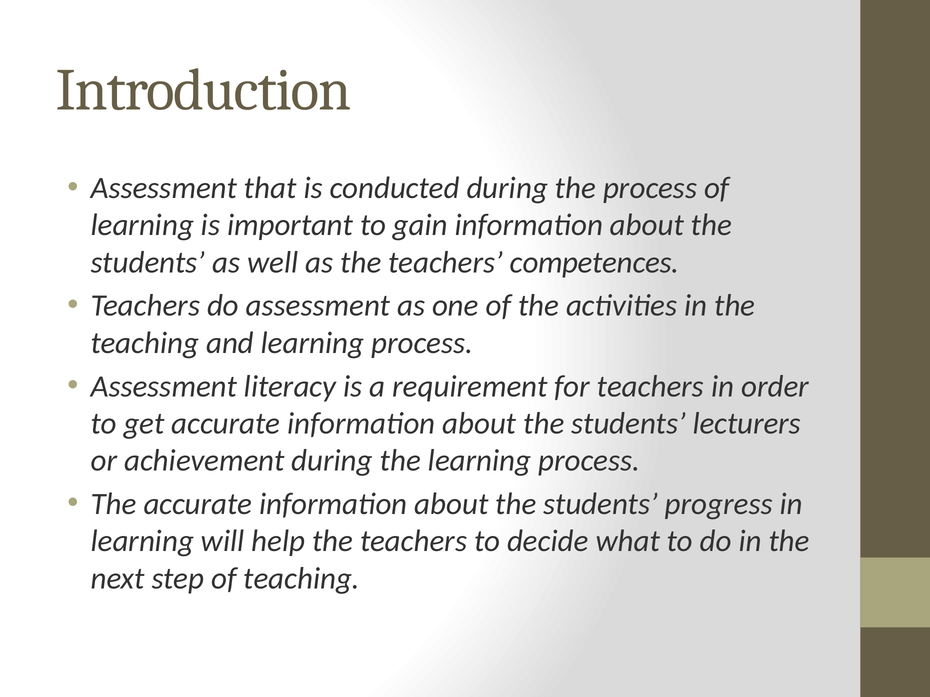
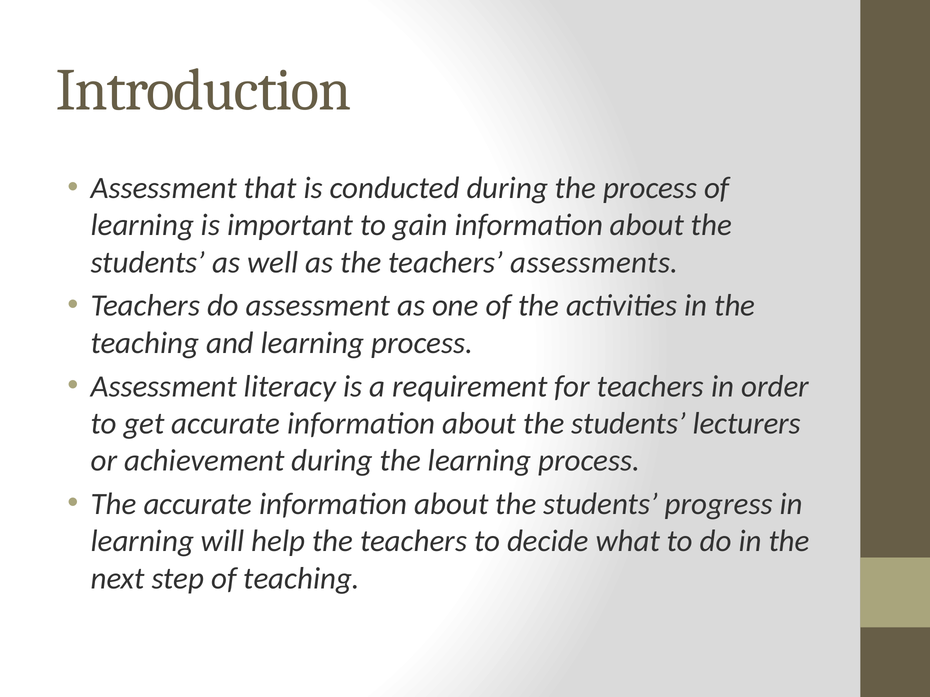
competences: competences -> assessments
